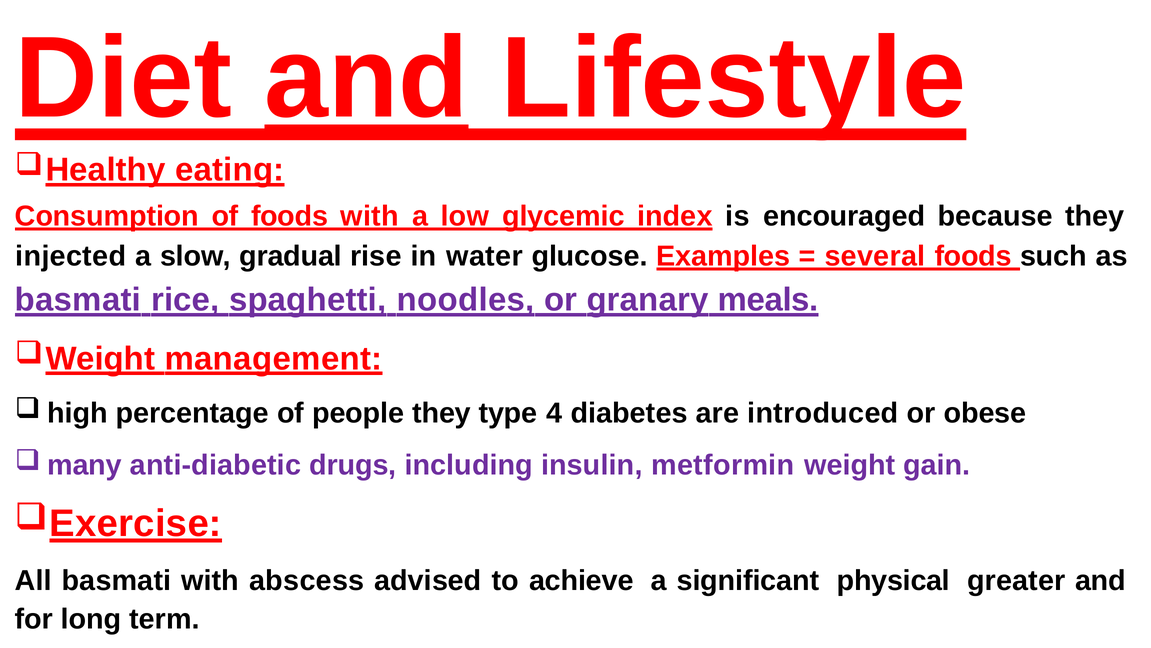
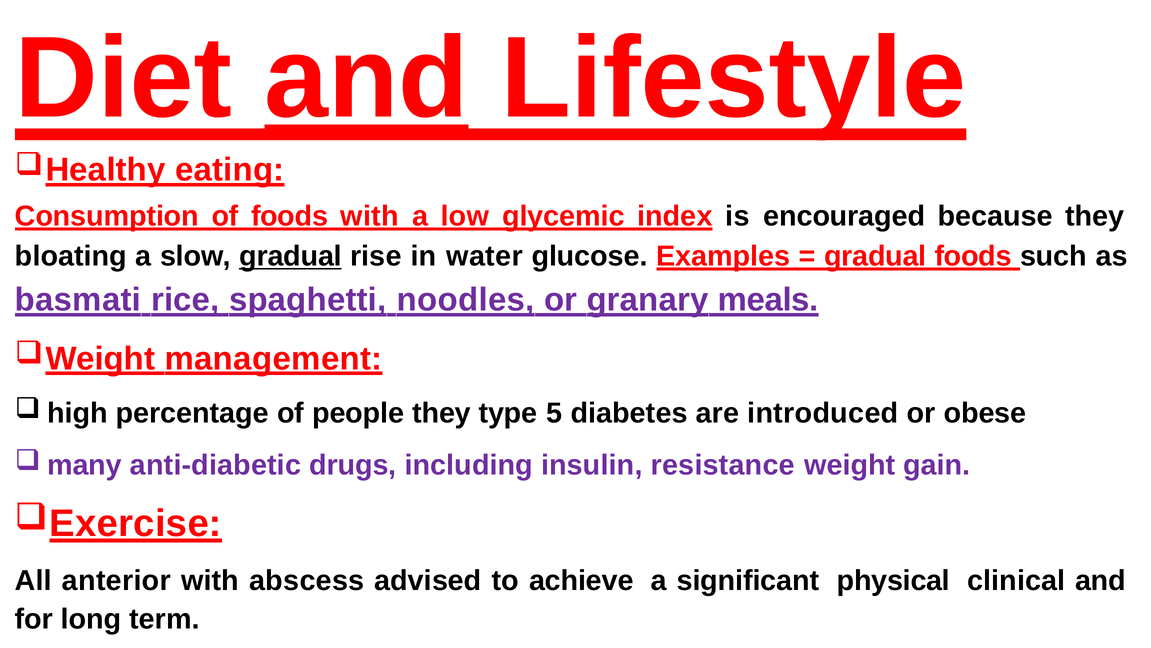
injected: injected -> bloating
gradual at (291, 256) underline: none -> present
several at (875, 256): several -> gradual
4: 4 -> 5
metformin: metformin -> resistance
All basmati: basmati -> anterior
greater: greater -> clinical
